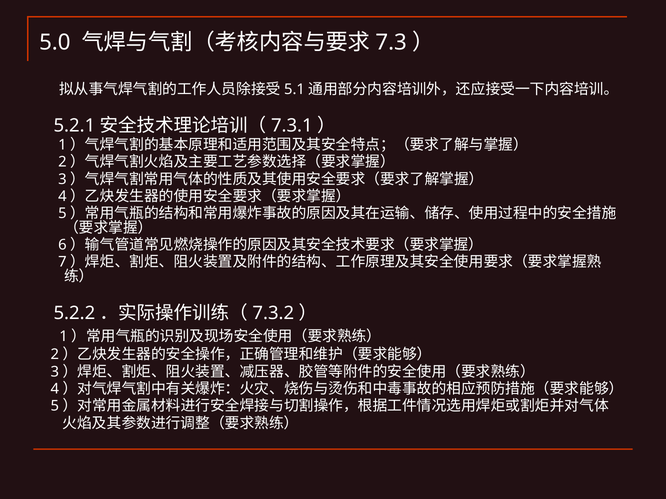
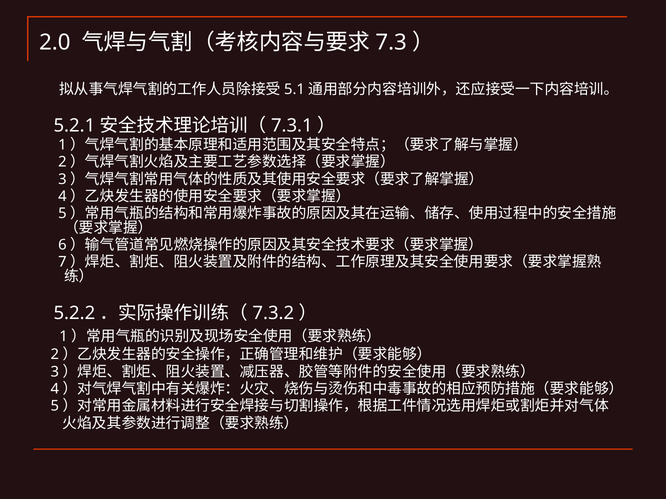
5.0: 5.0 -> 2.0
